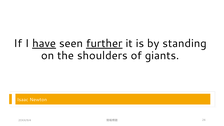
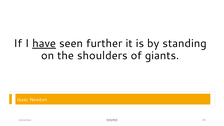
further underline: present -> none
